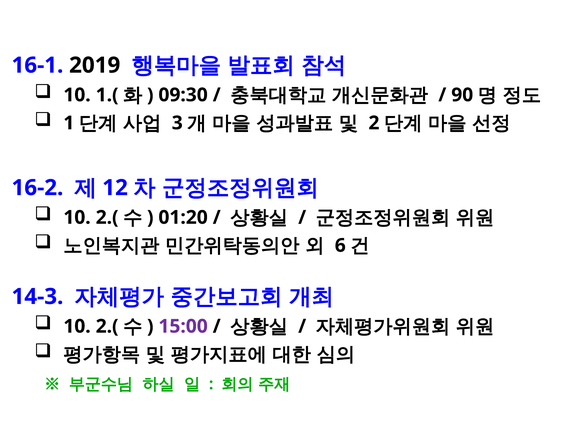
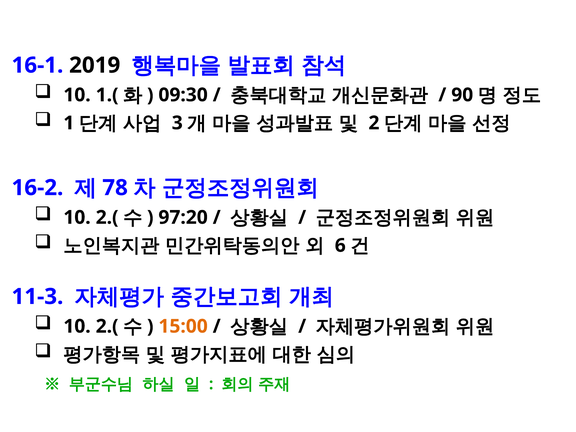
12: 12 -> 78
01:20: 01:20 -> 97:20
14-3: 14-3 -> 11-3
15:00 colour: purple -> orange
